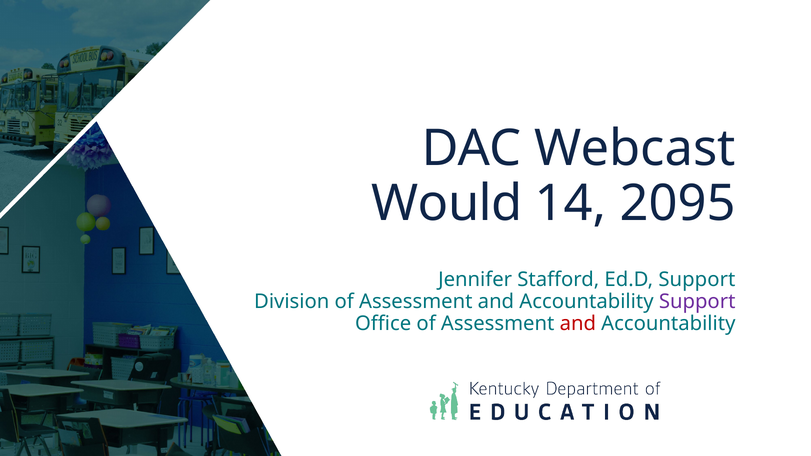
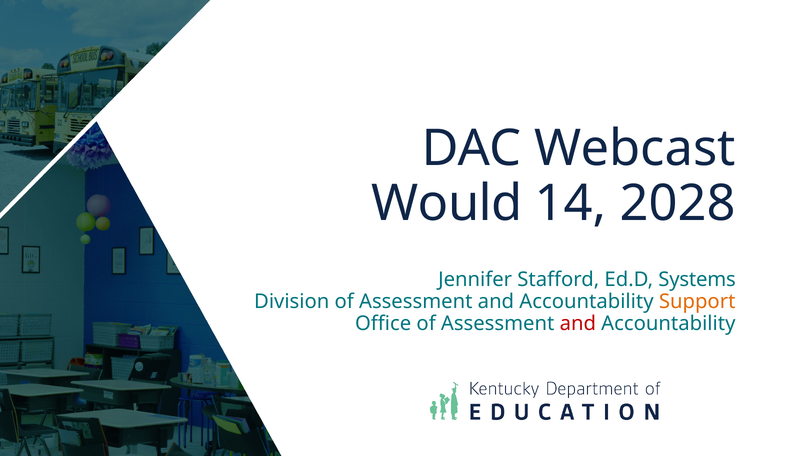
2095: 2095 -> 2028
Ed.D Support: Support -> Systems
Support at (697, 302) colour: purple -> orange
